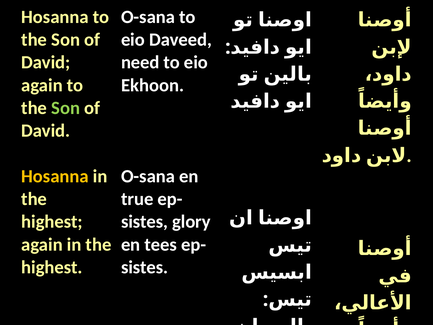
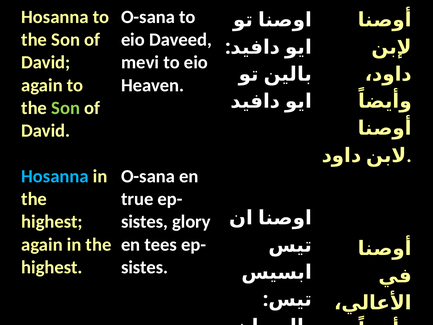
need: need -> mevi
Ekhoon: Ekhoon -> Heaven
Hosanna at (55, 176) colour: yellow -> light blue
